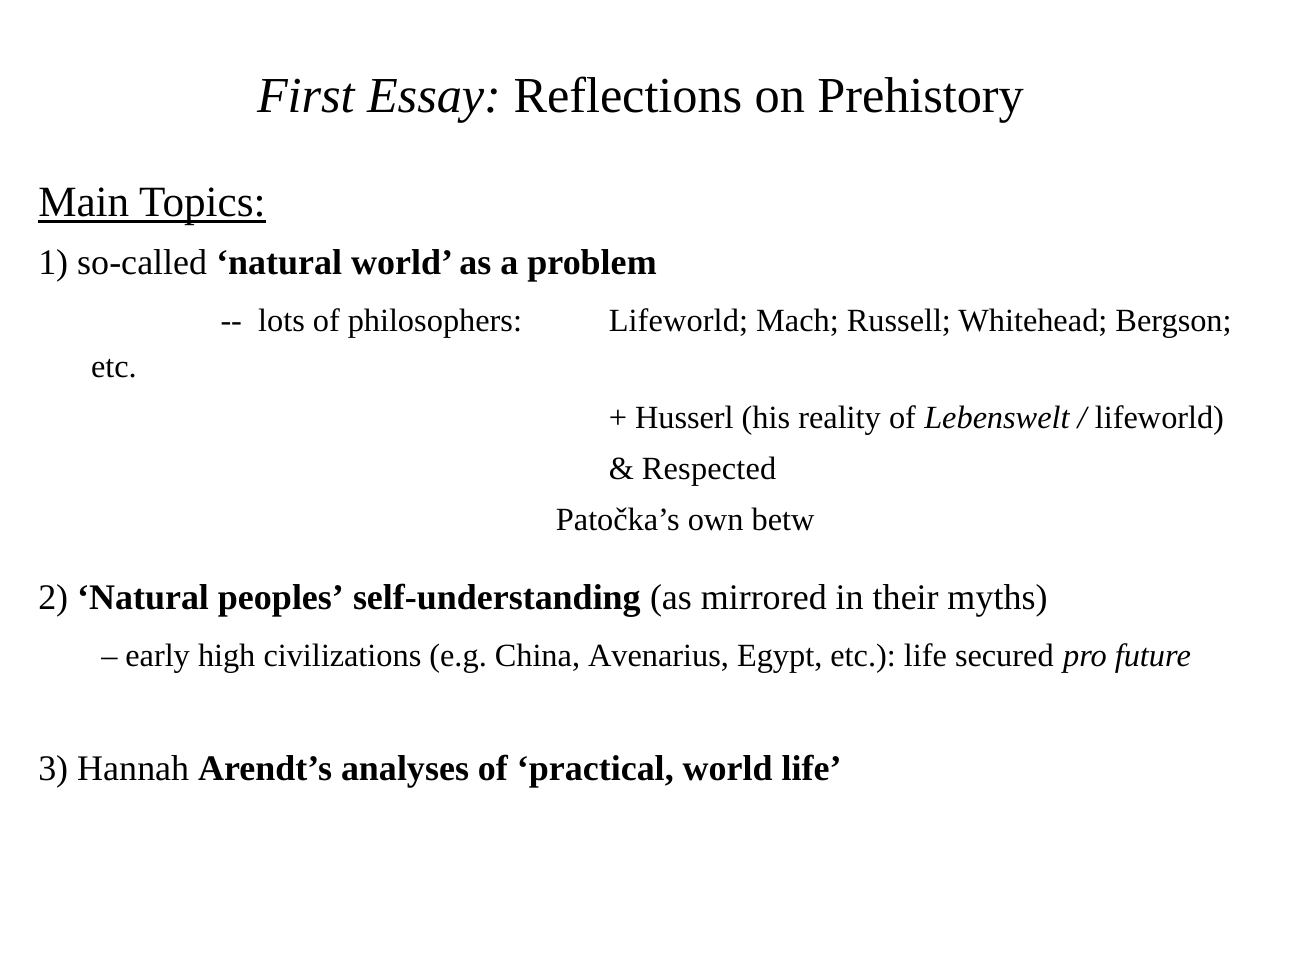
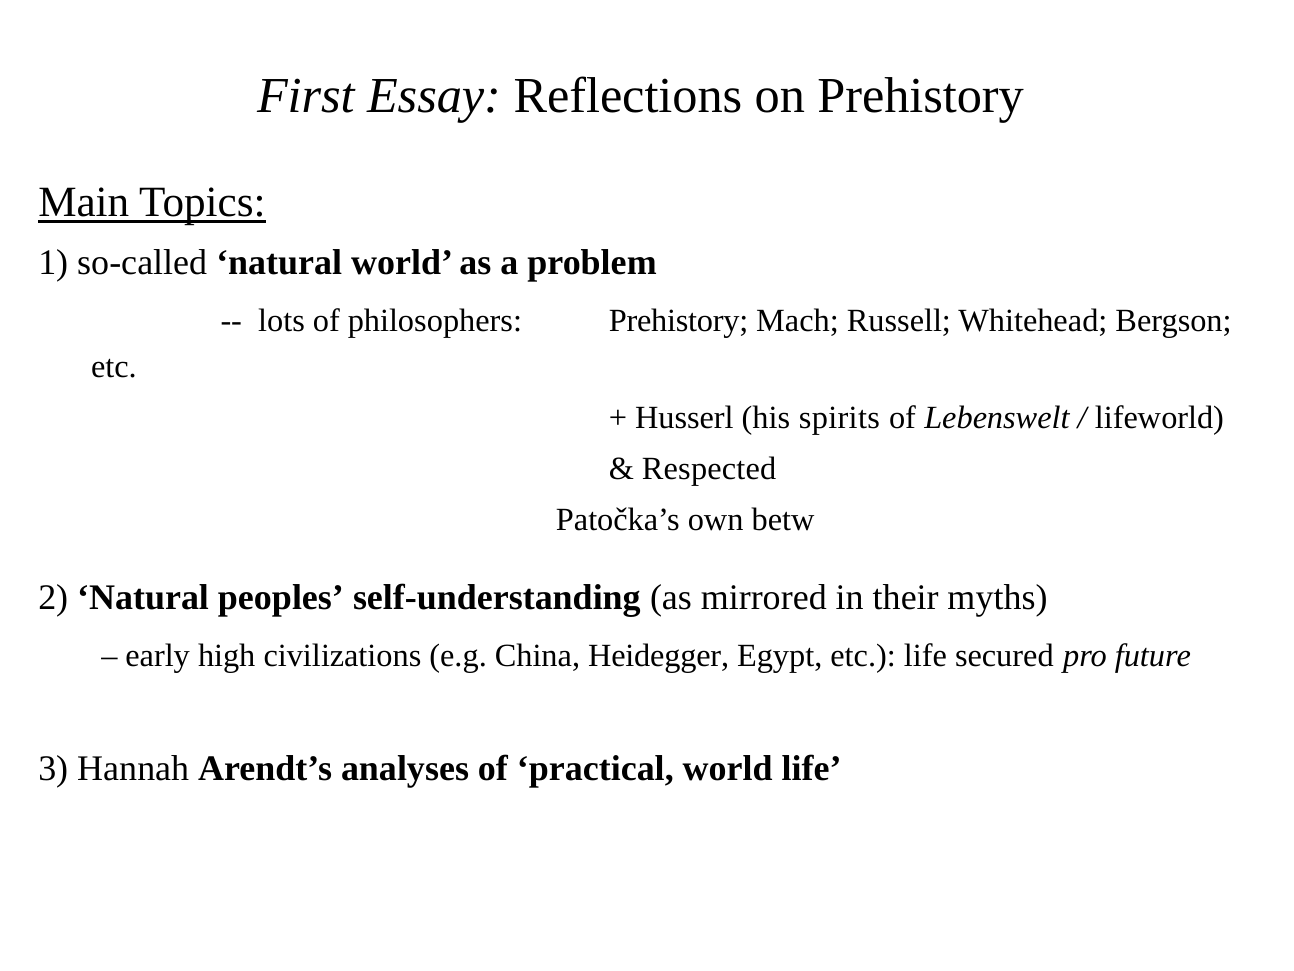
philosophers Lifeworld: Lifeworld -> Prehistory
reality: reality -> spirits
Avenarius: Avenarius -> Heidegger
